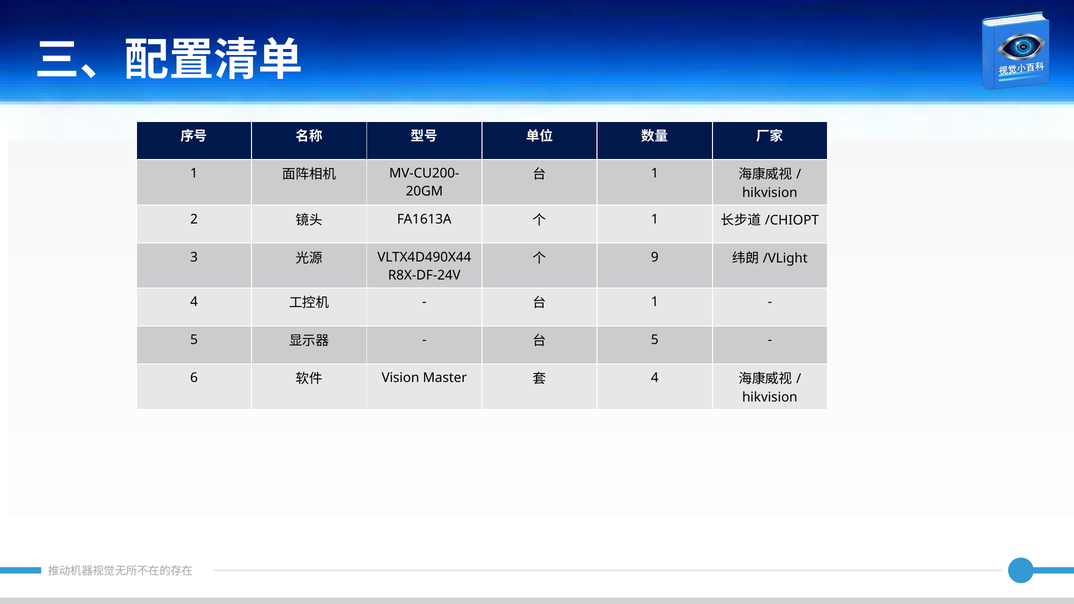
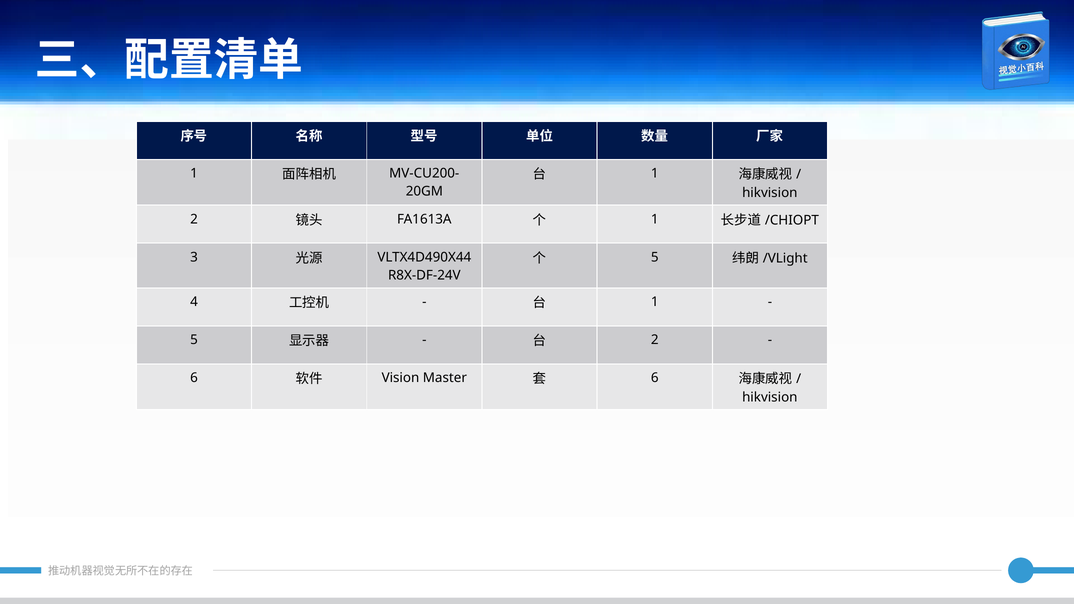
9 at (655, 257): 9 -> 5
5 at (655, 340): 5 -> 2
4 at (655, 378): 4 -> 6
